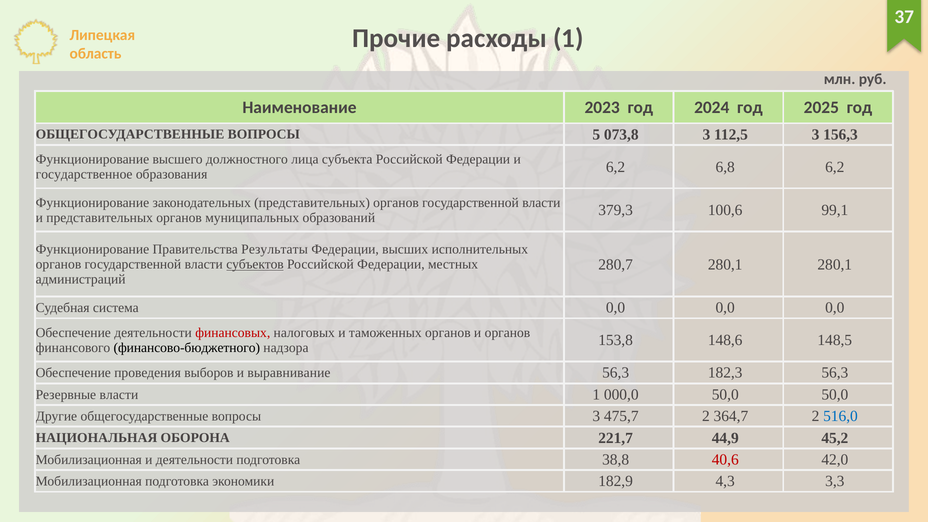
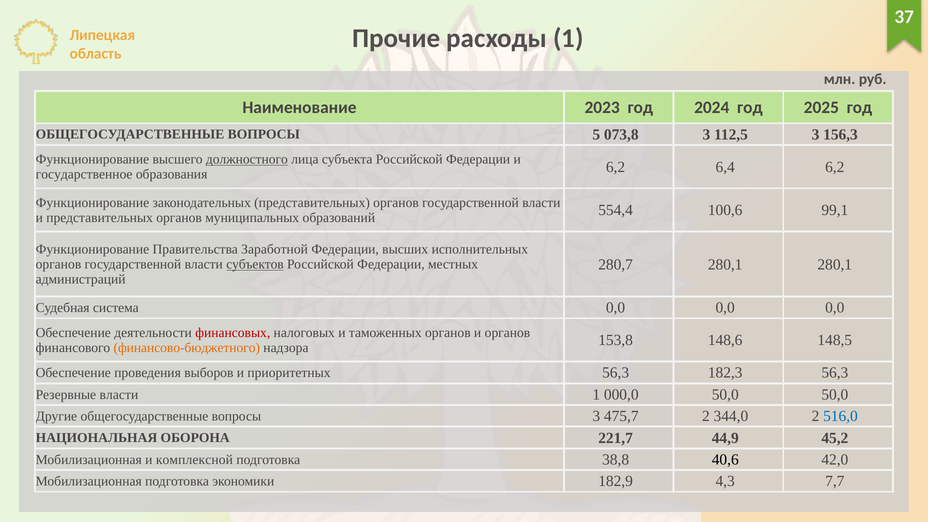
должностного underline: none -> present
6,8: 6,8 -> 6,4
379,3: 379,3 -> 554,4
Результаты: Результаты -> Заработной
финансово-бюджетного colour: black -> orange
выравнивание: выравнивание -> приоритетных
364,7: 364,7 -> 344,0
и деятельности: деятельности -> комплексной
40,6 colour: red -> black
3,3: 3,3 -> 7,7
